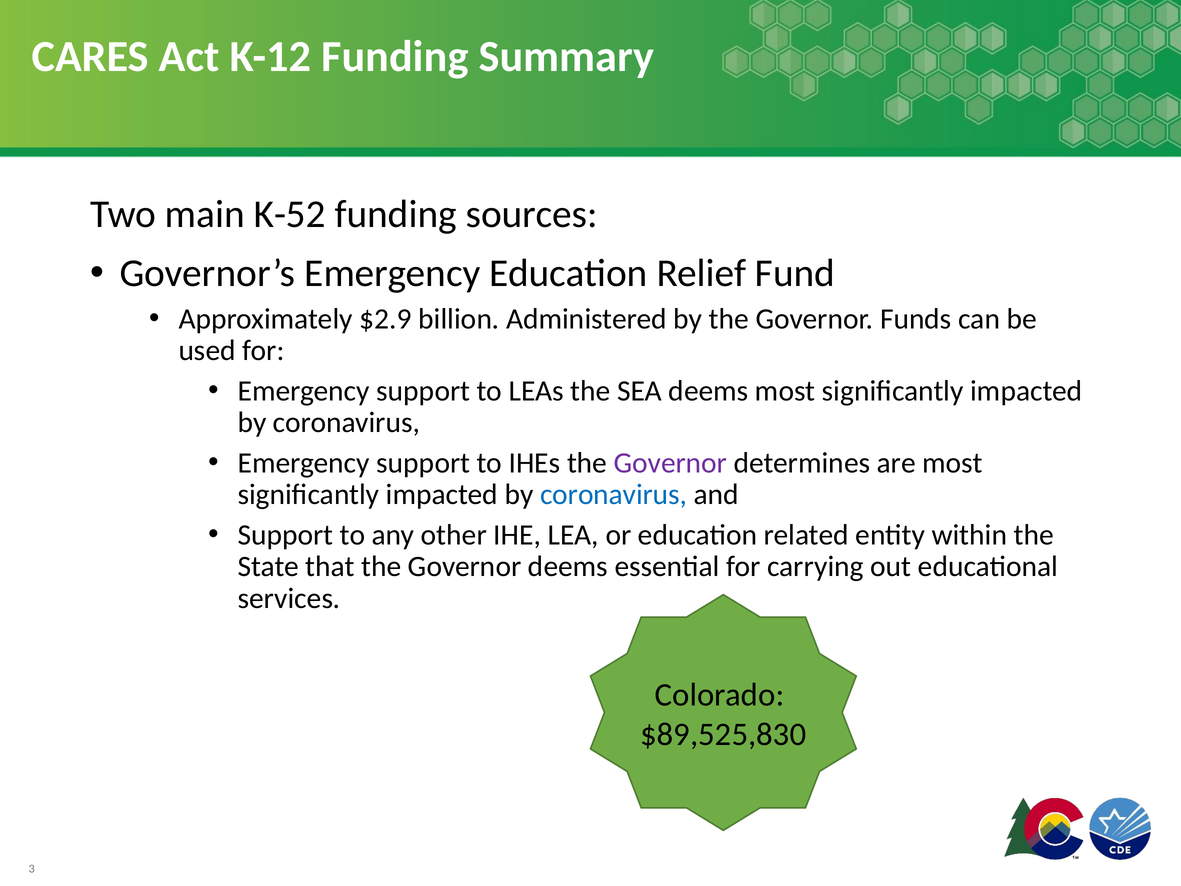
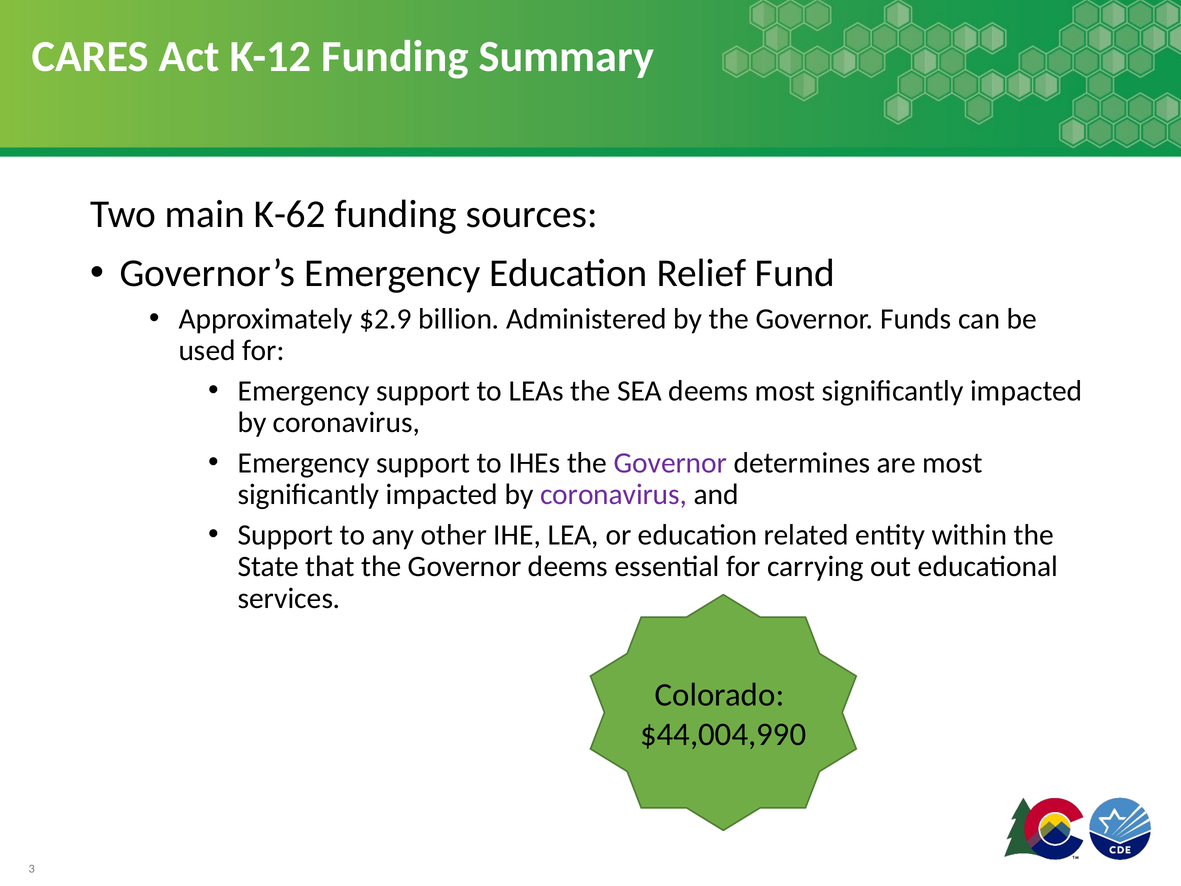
K-52: K-52 -> K-62
coronavirus at (614, 495) colour: blue -> purple
$89,525,830: $89,525,830 -> $44,004,990
